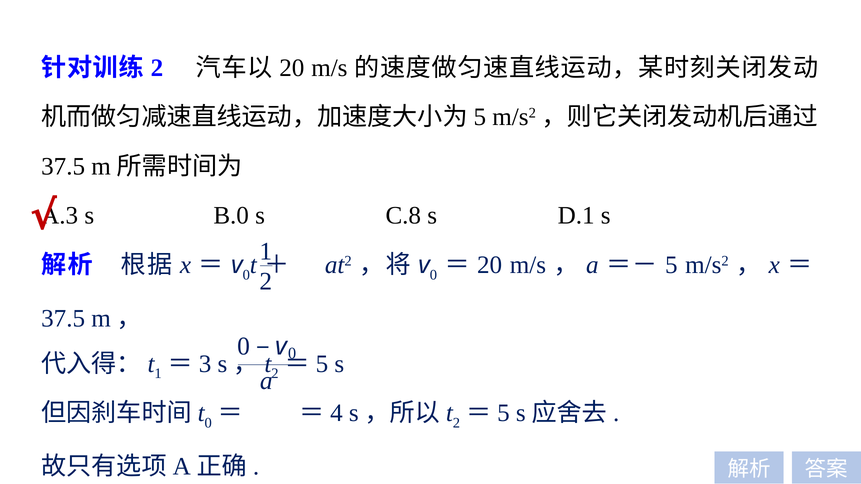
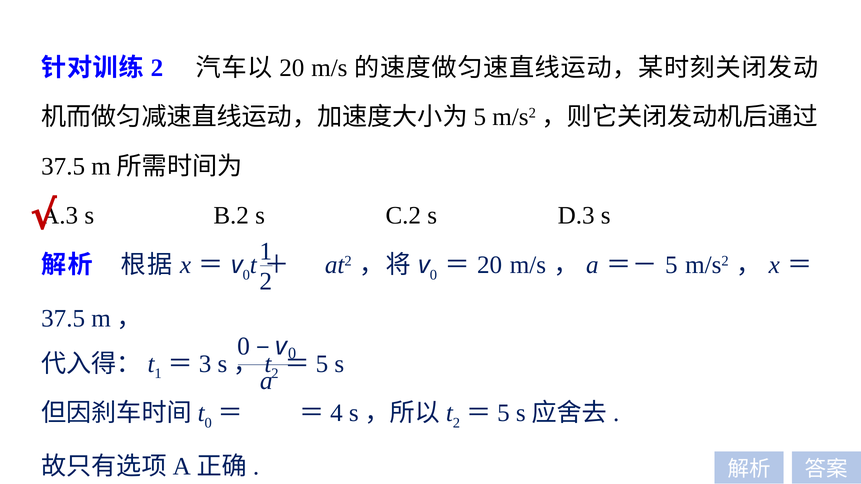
B.0: B.0 -> B.2
C.8: C.8 -> C.2
D.1: D.1 -> D.3
